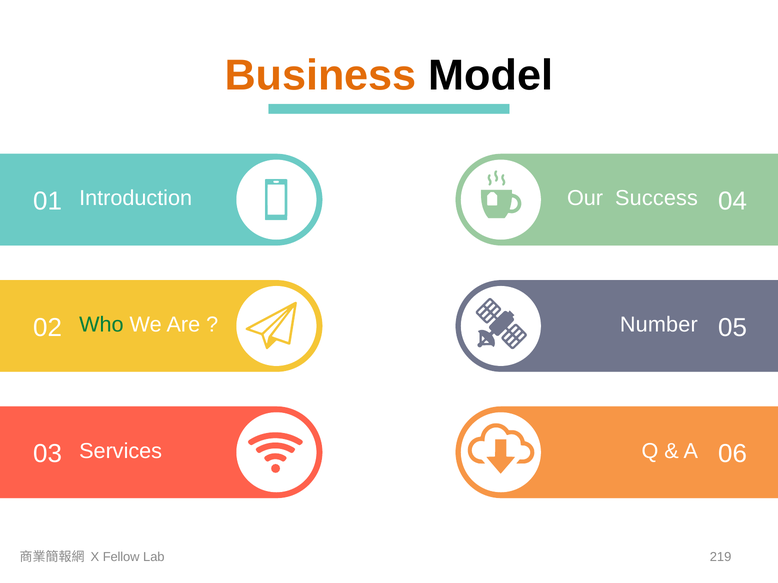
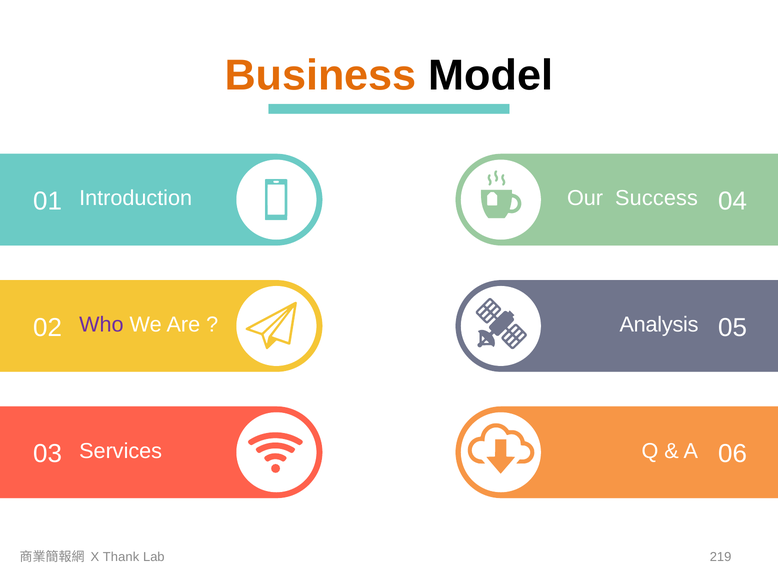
Who colour: green -> purple
Number: Number -> Analysis
Fellow: Fellow -> Thank
